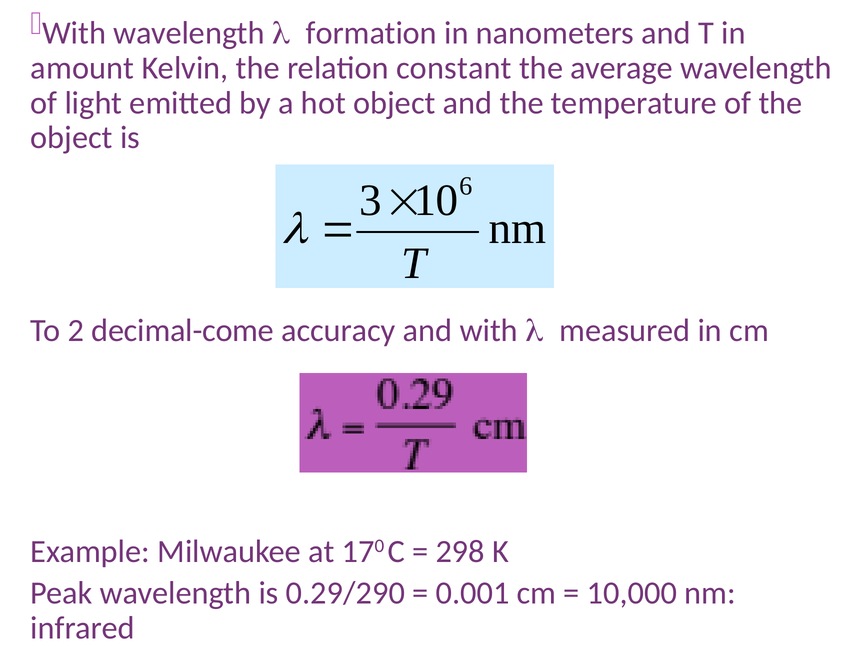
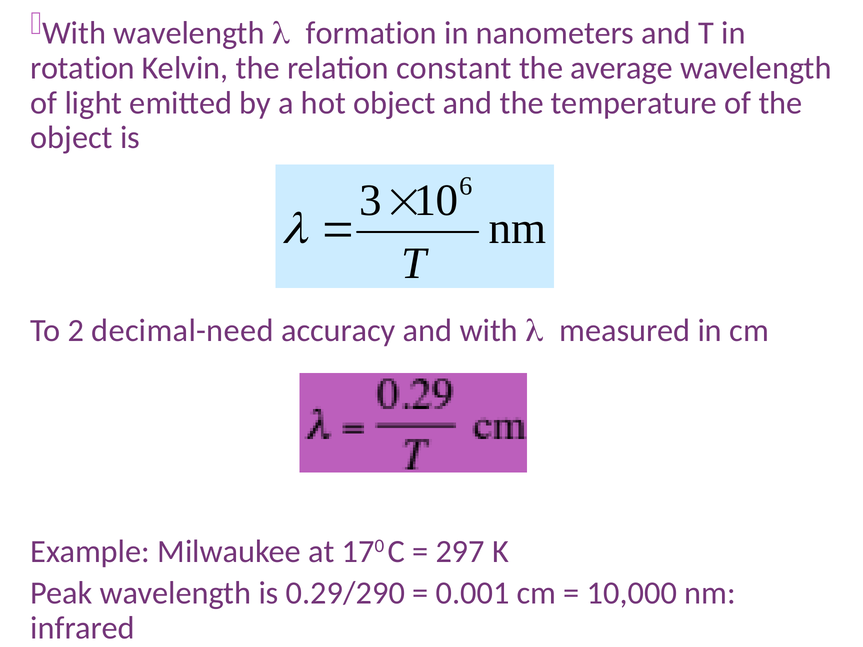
amount: amount -> rotation
decimal-come: decimal-come -> decimal-need
298: 298 -> 297
